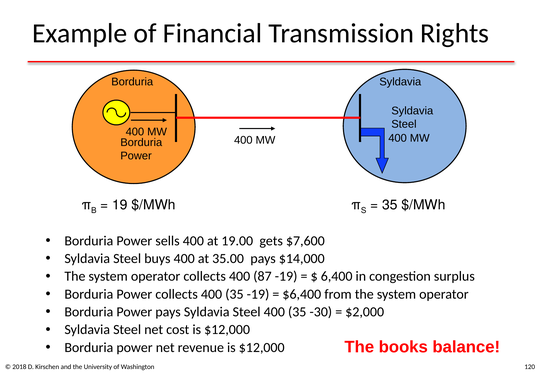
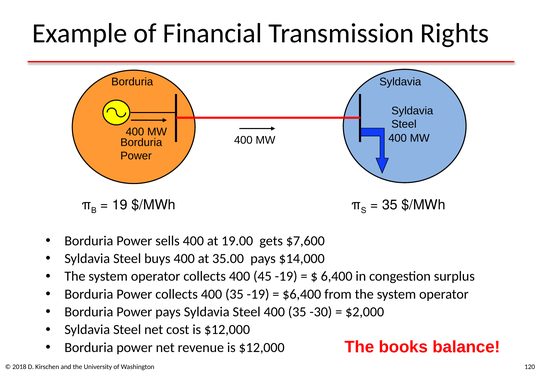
87: 87 -> 45
